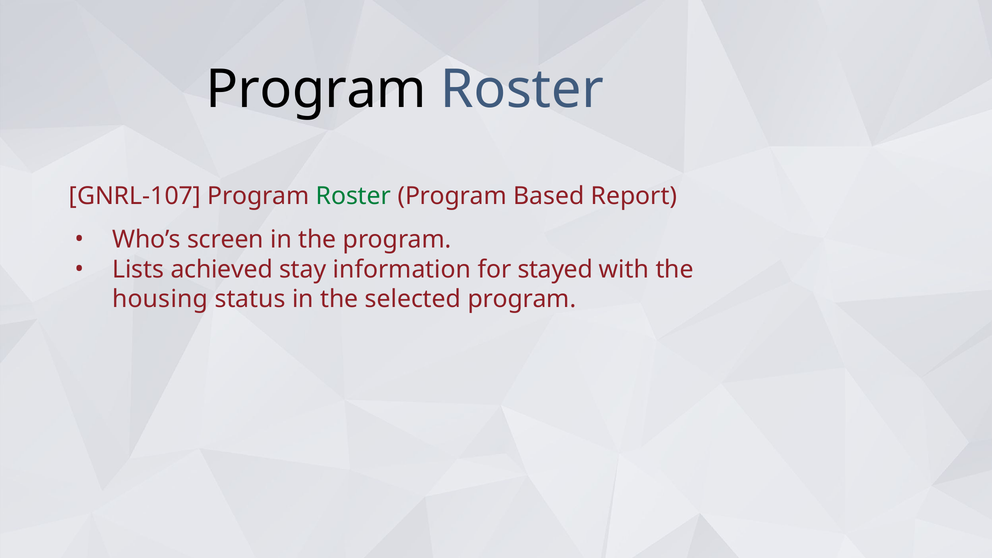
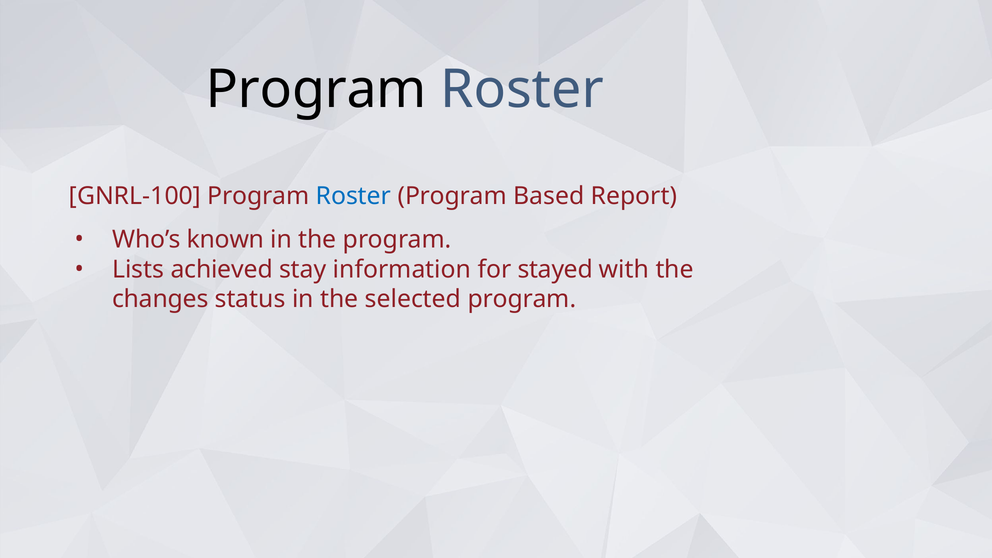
GNRL-107: GNRL-107 -> GNRL-100
Roster at (353, 196) colour: green -> blue
screen: screen -> known
housing: housing -> changes
